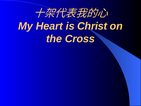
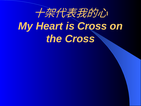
is Christ: Christ -> Cross
